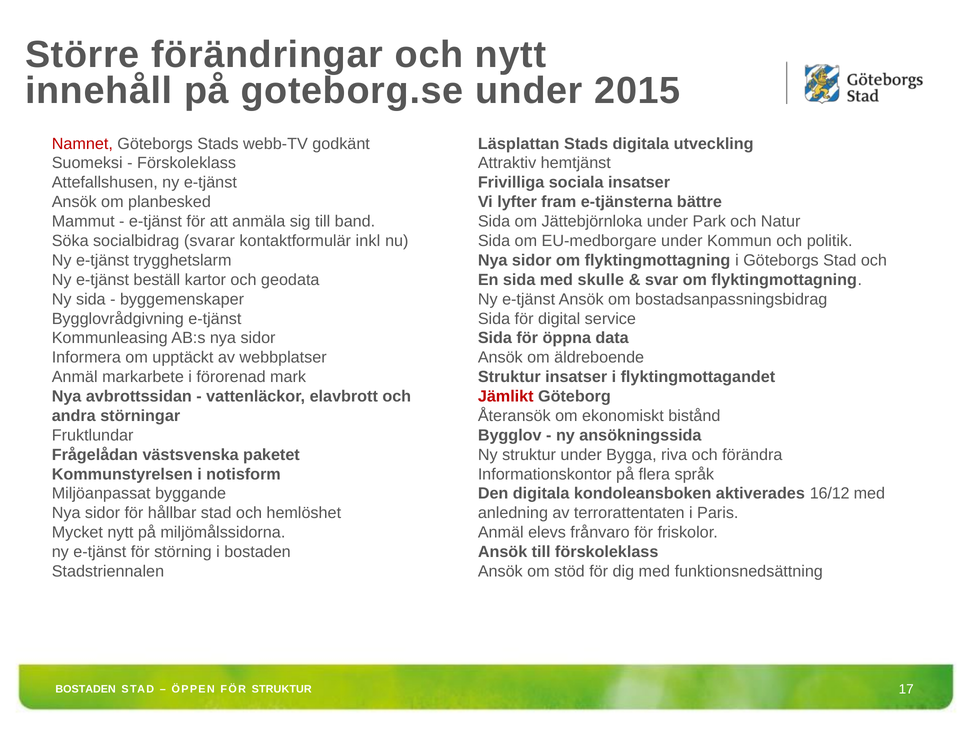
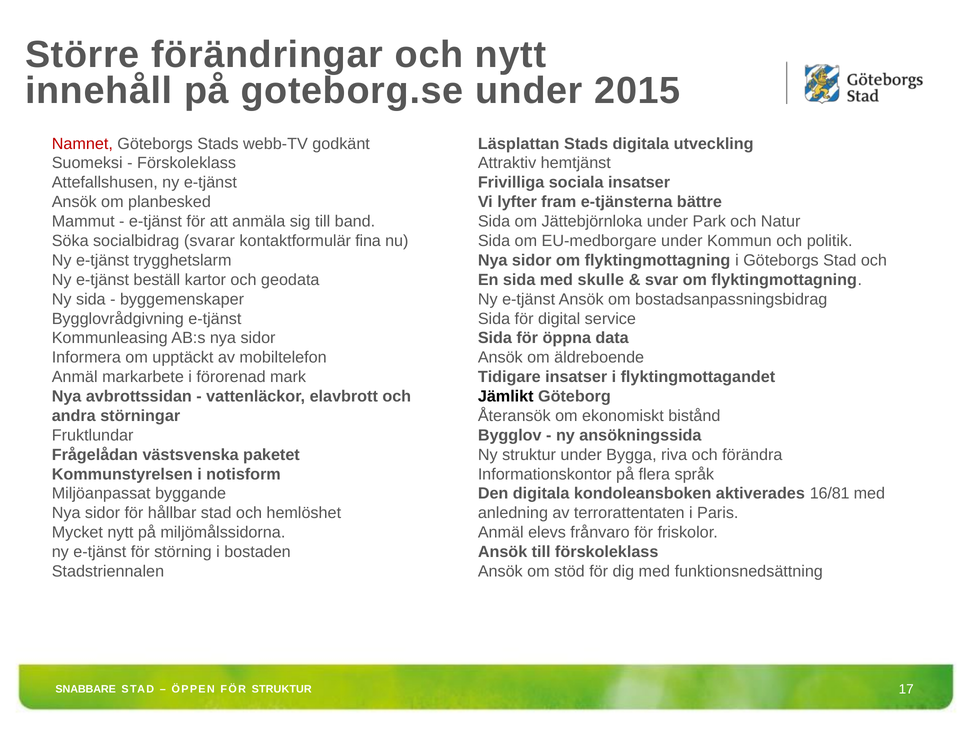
inkl: inkl -> fina
webbplatser: webbplatser -> mobiltelefon
Struktur at (509, 377): Struktur -> Tidigare
Jämlikt colour: red -> black
16/12: 16/12 -> 16/81
BOSTADEN at (86, 689): BOSTADEN -> SNABBARE
